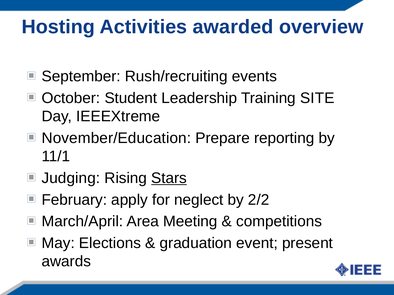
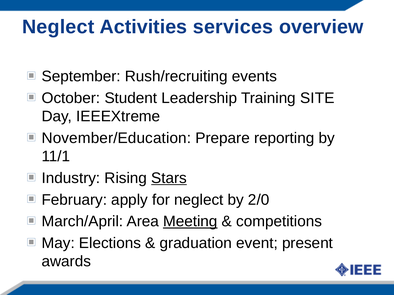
Hosting at (58, 27): Hosting -> Neglect
awarded: awarded -> services
Judging: Judging -> Industry
2/2: 2/2 -> 2/0
Meeting underline: none -> present
